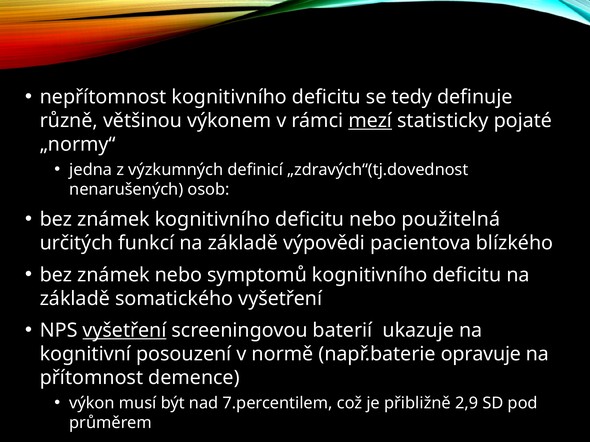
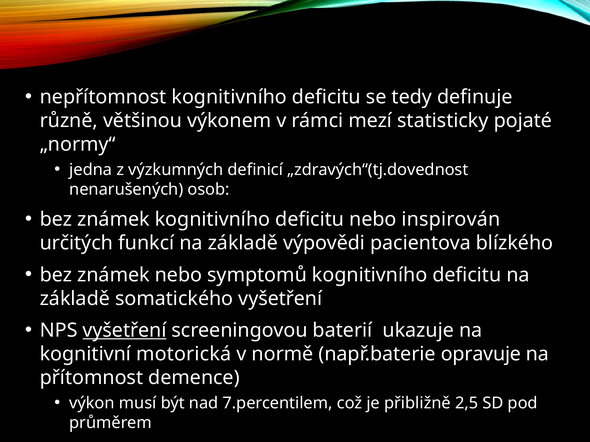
mezí underline: present -> none
použitelná: použitelná -> inspirován
posouzení: posouzení -> motorická
2,9: 2,9 -> 2,5
